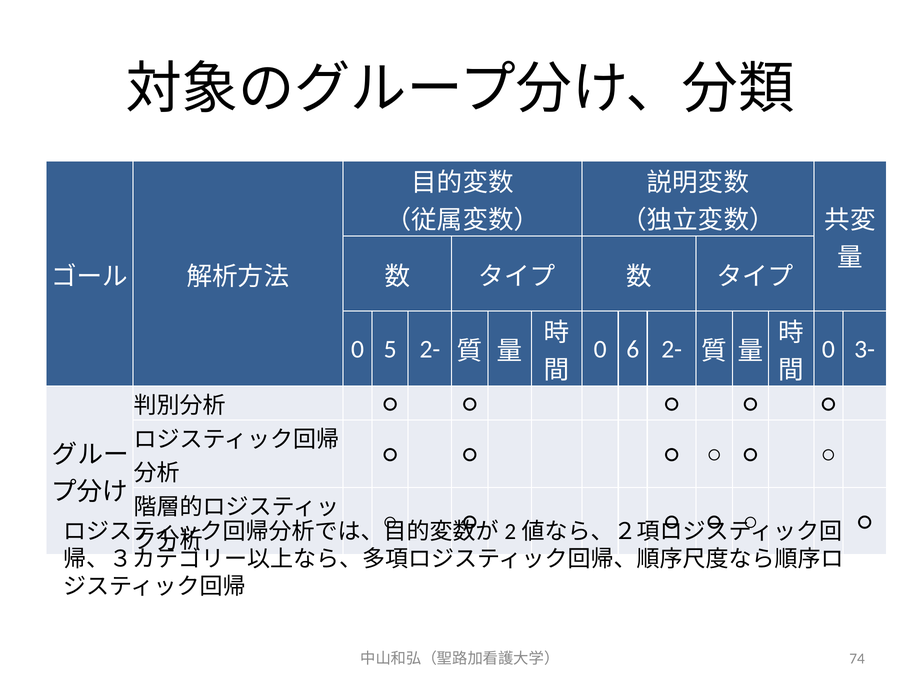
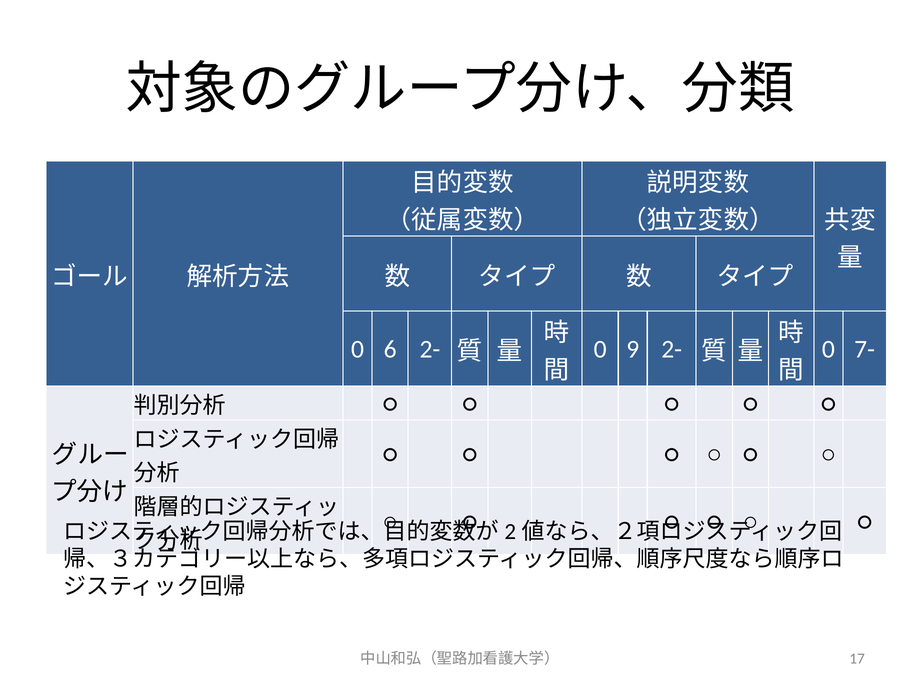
5: 5 -> 6
6: 6 -> 9
3-: 3- -> 7-
74: 74 -> 17
